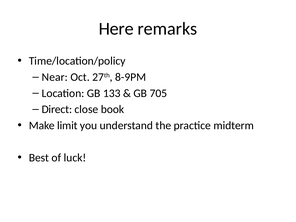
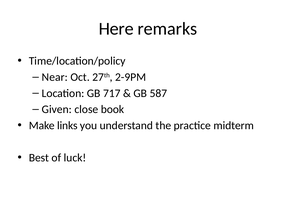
8-9PM: 8-9PM -> 2-9PM
133: 133 -> 717
705: 705 -> 587
Direct: Direct -> Given
limit: limit -> links
